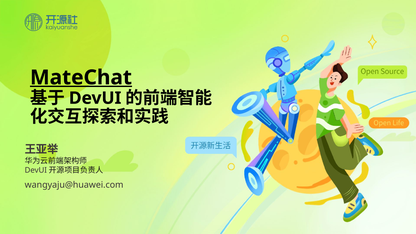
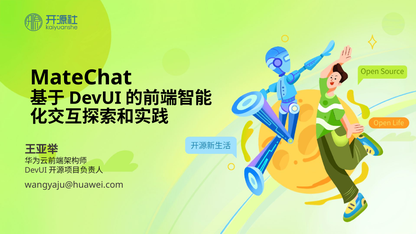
MateChat underline: present -> none
